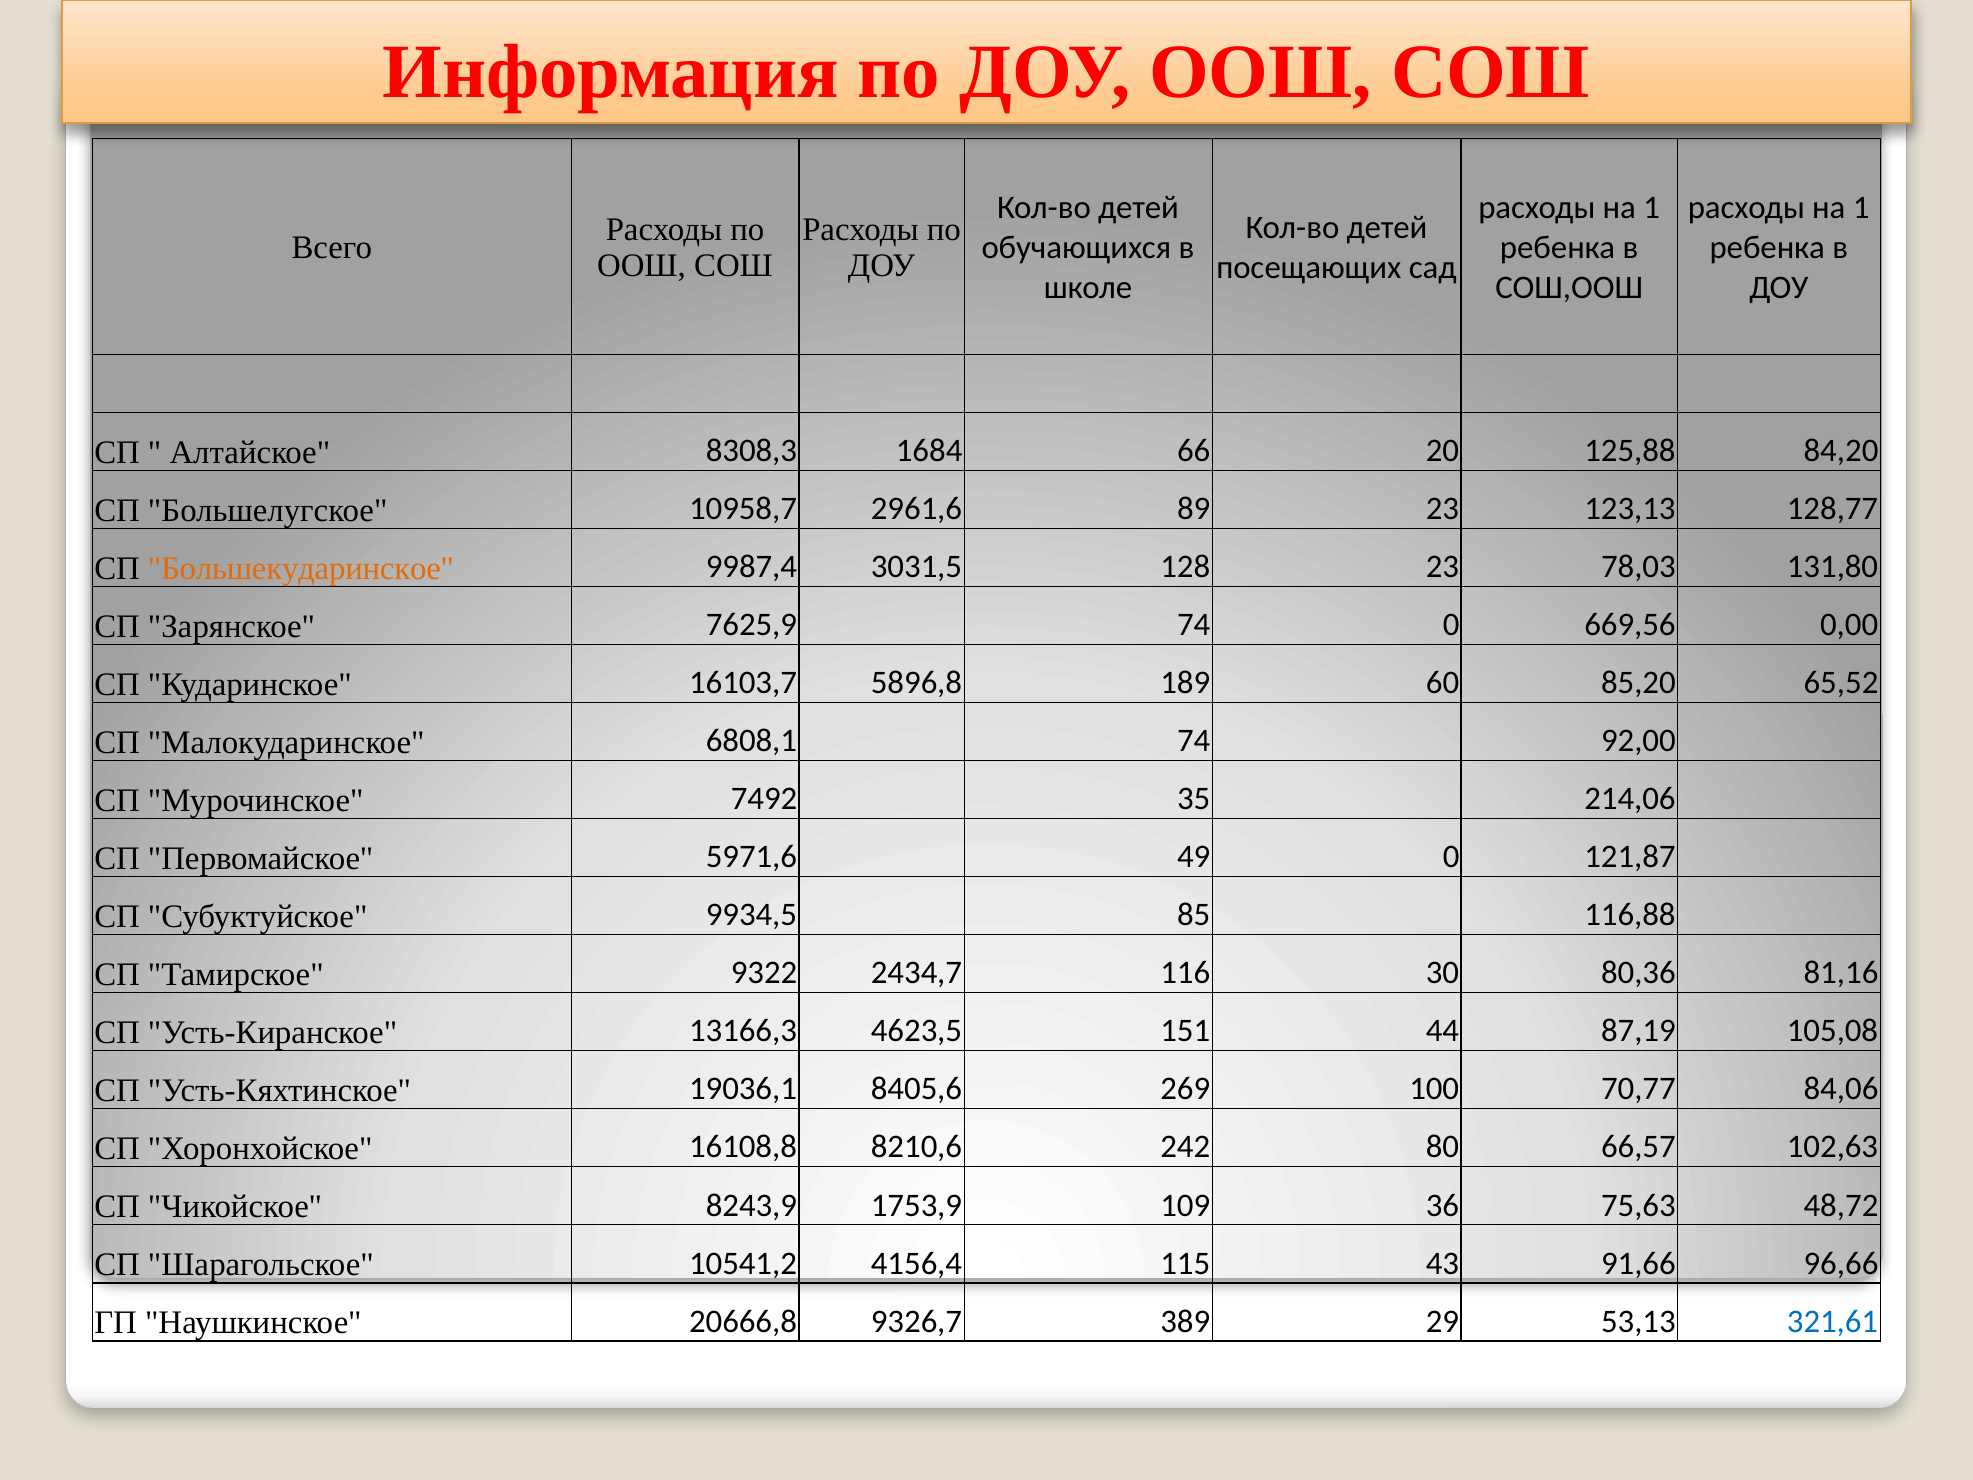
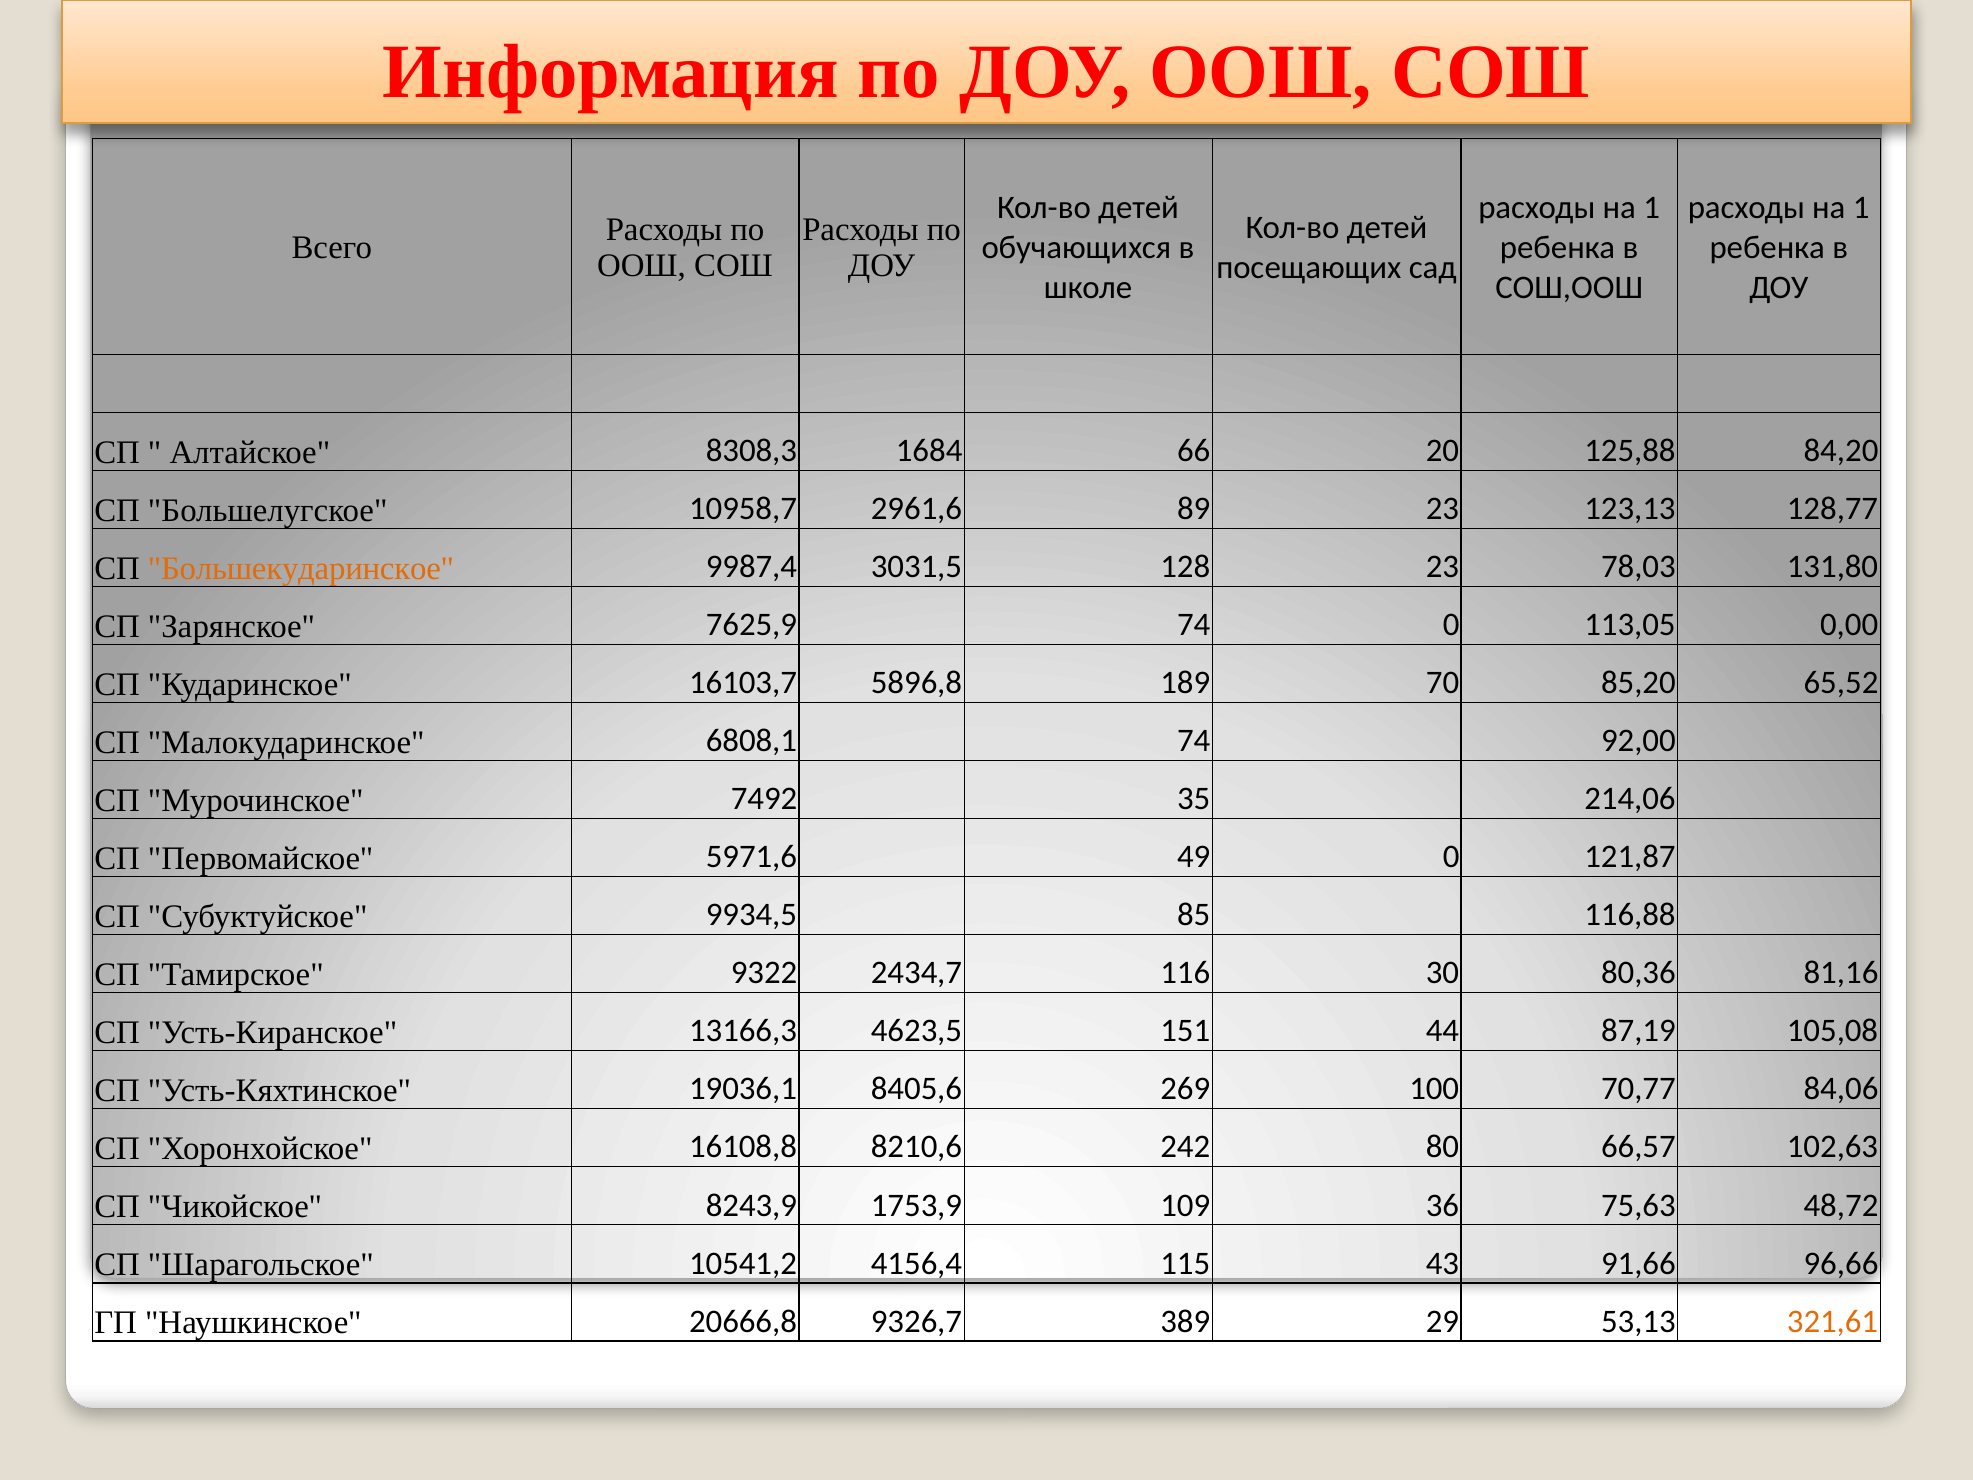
669,56: 669,56 -> 113,05
60: 60 -> 70
321,61 colour: blue -> orange
